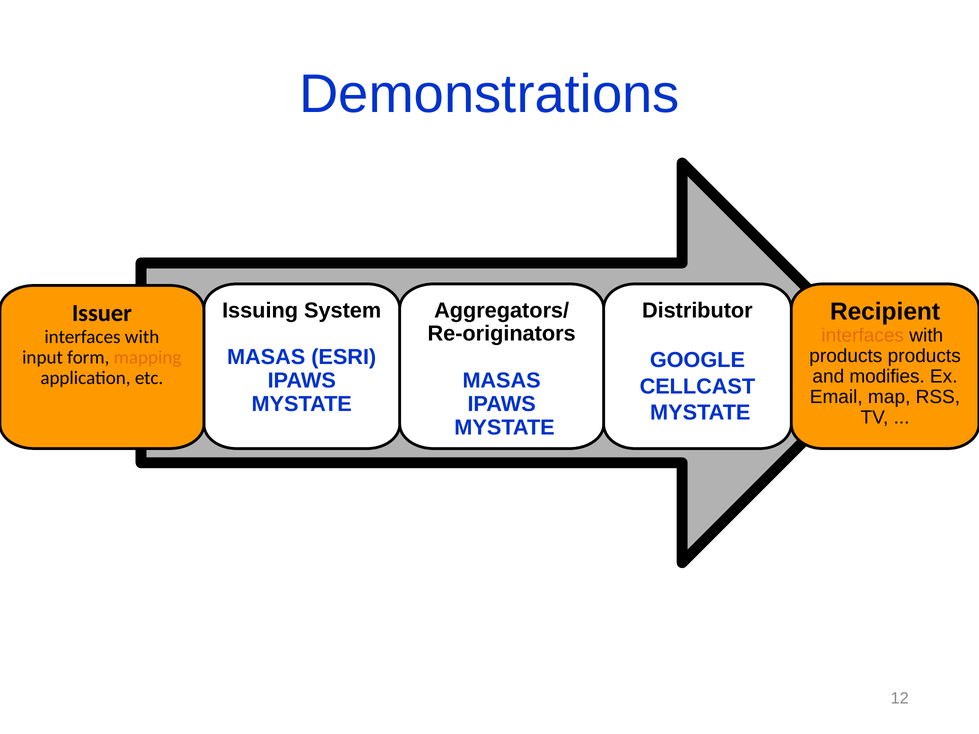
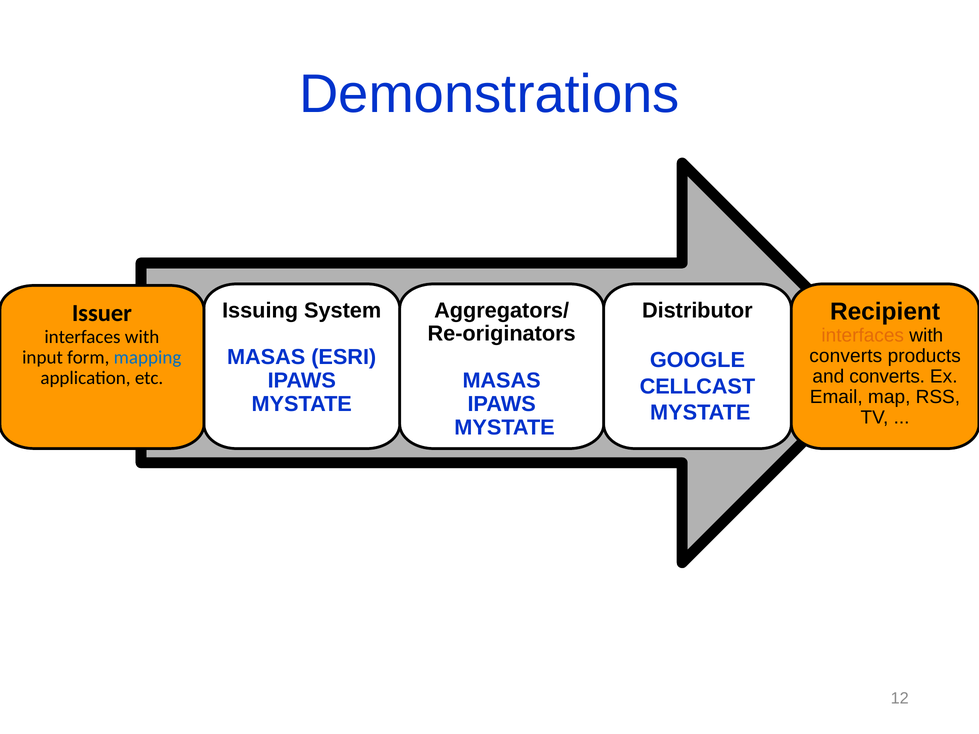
products at (846, 356): products -> converts
mapping colour: orange -> blue
and modifies: modifies -> converts
